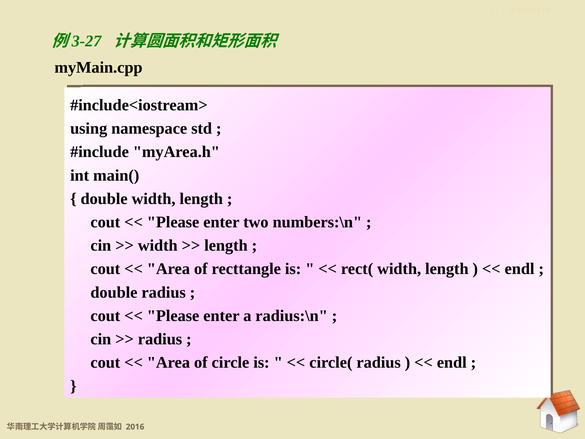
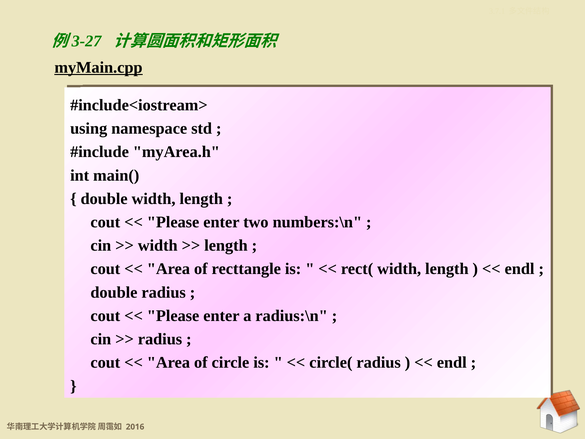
myMain.cpp underline: none -> present
